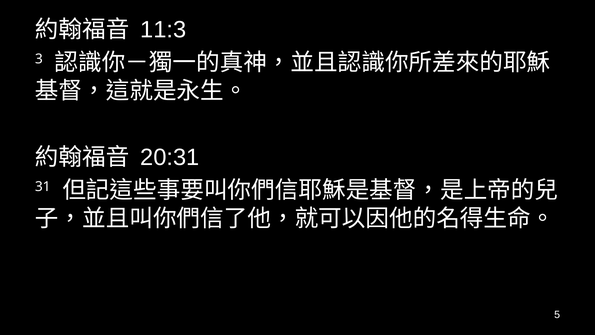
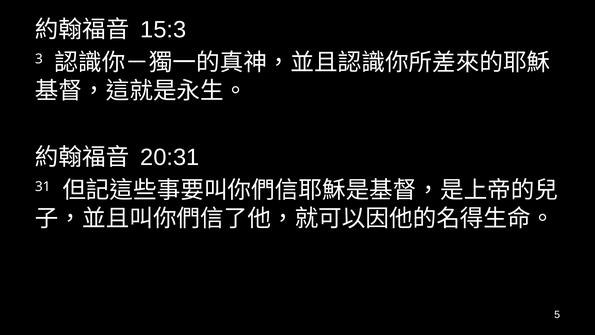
11:3: 11:3 -> 15:3
